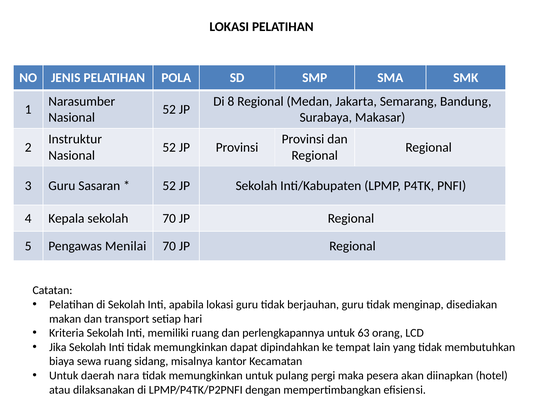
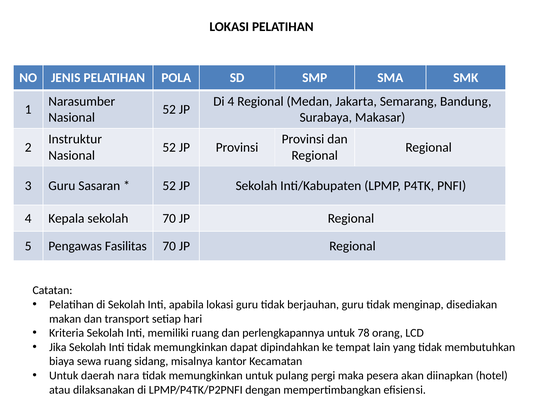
Di 8: 8 -> 4
Menilai: Menilai -> Fasilitas
63: 63 -> 78
